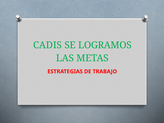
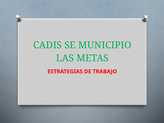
LOGRAMOS: LOGRAMOS -> MUNICIPIO
